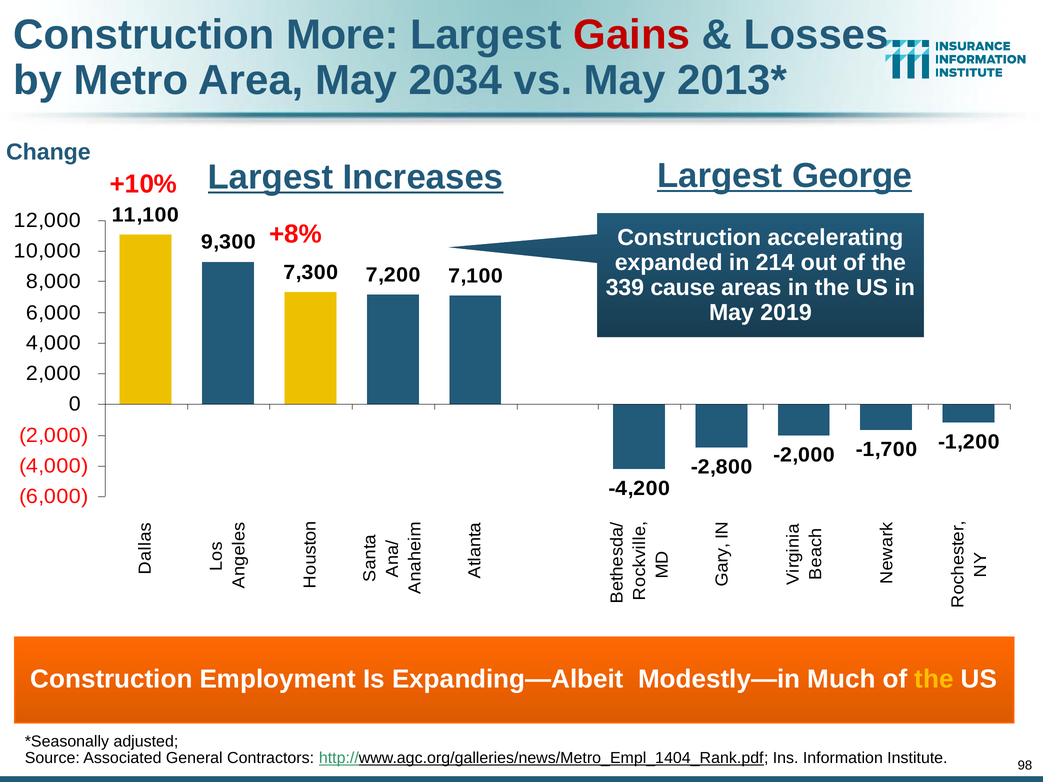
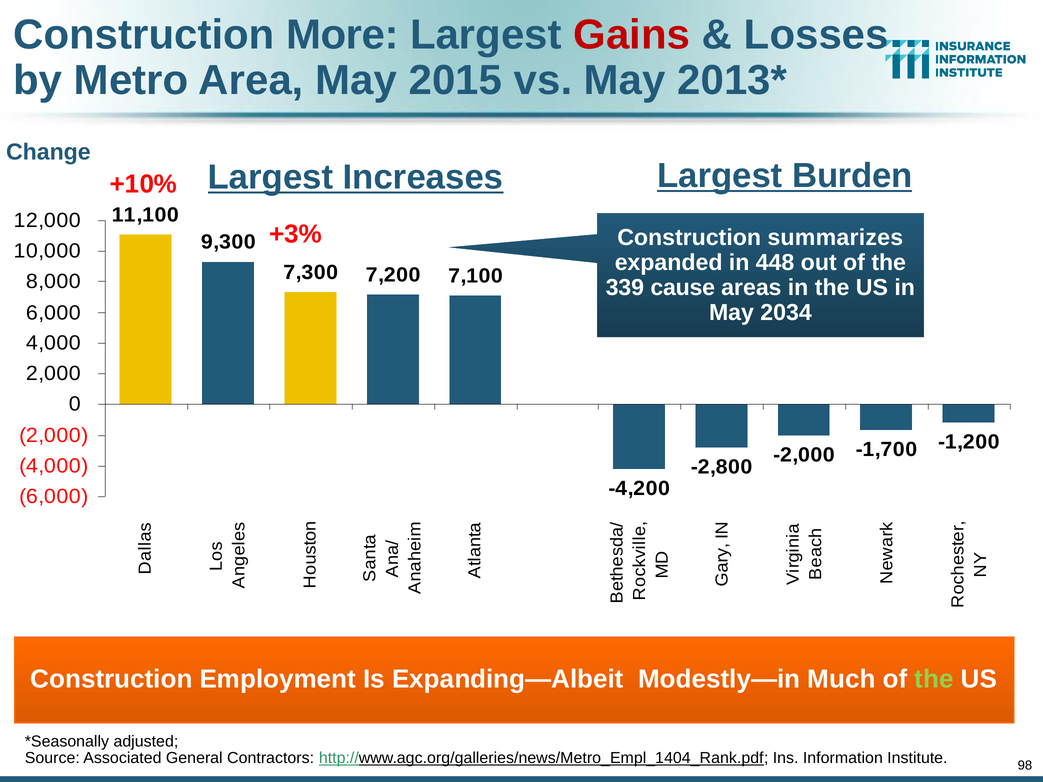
2034: 2034 -> 2015
George: George -> Burden
+8%: +8% -> +3%
accelerating: accelerating -> summarizes
214: 214 -> 448
2019: 2019 -> 2034
the at (934, 679) colour: yellow -> light green
